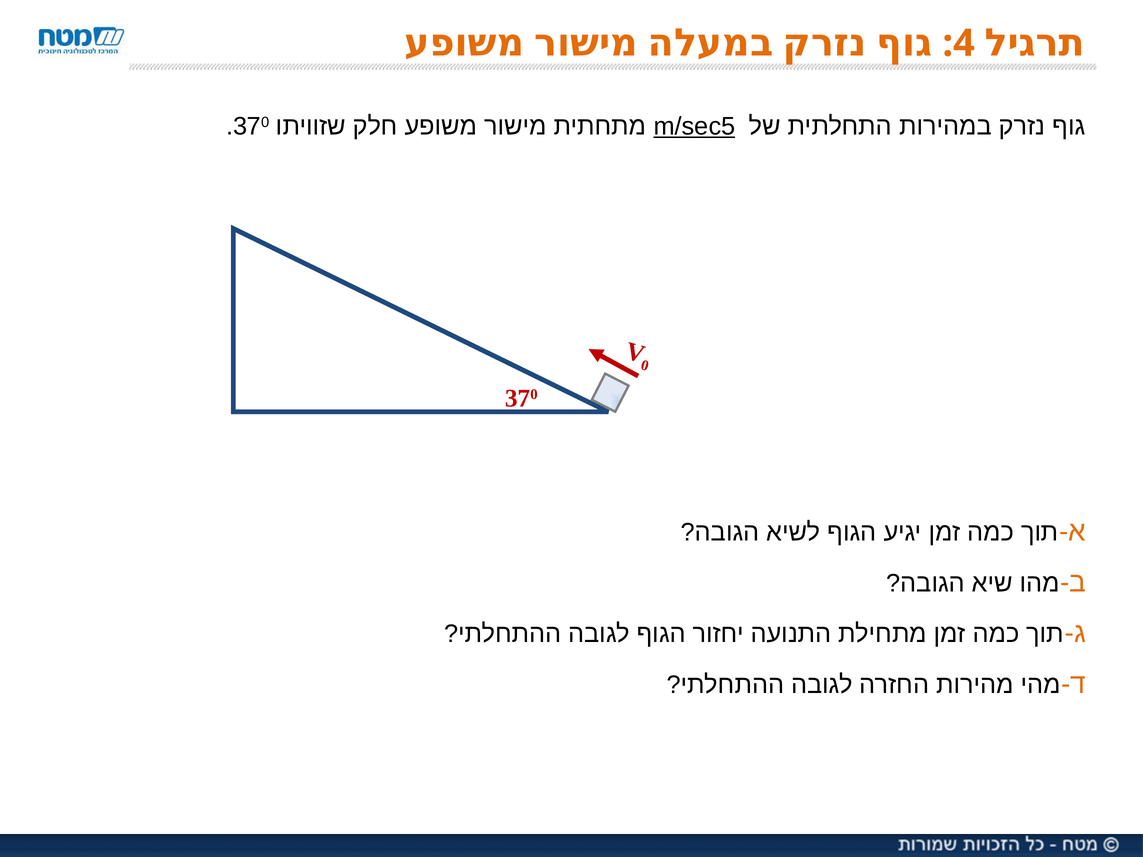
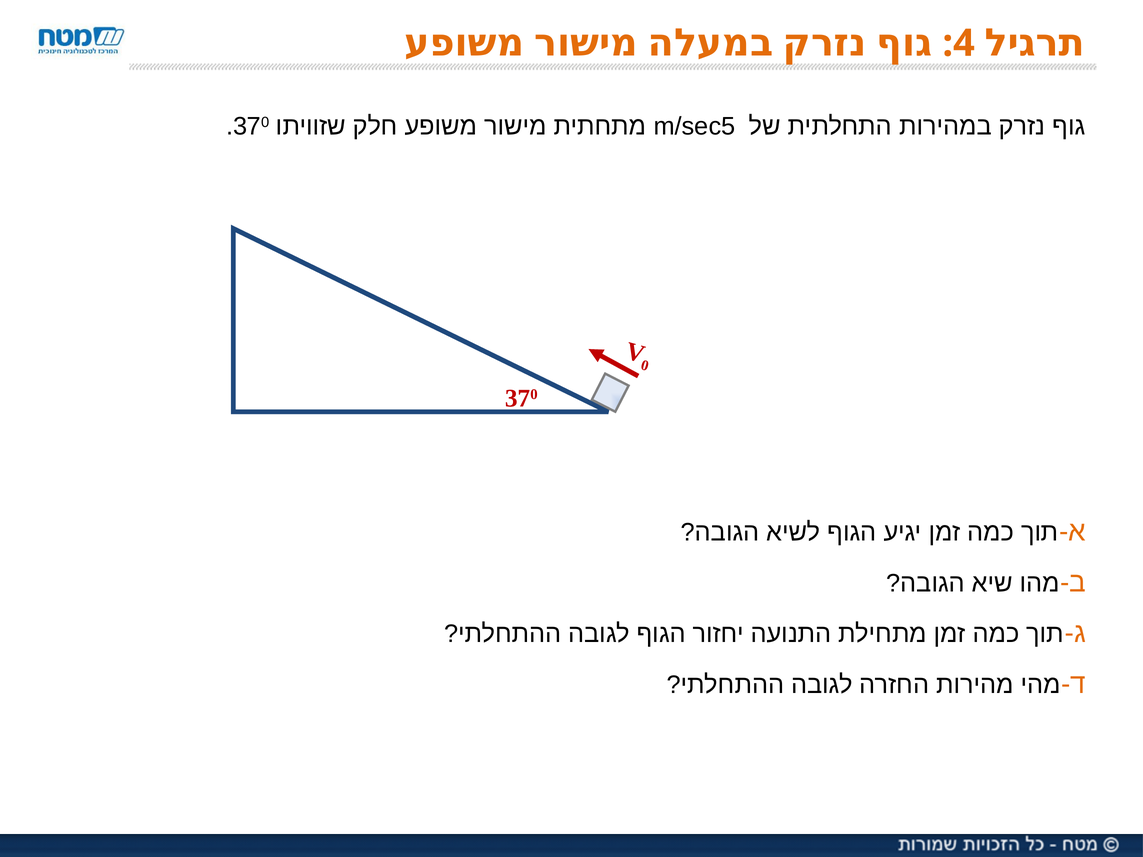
m/sec5 underline: present -> none
